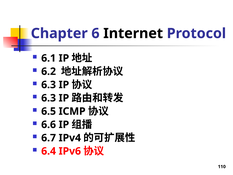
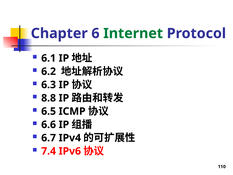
Internet colour: black -> green
6.3 at (49, 98): 6.3 -> 8.8
6.4: 6.4 -> 7.4
